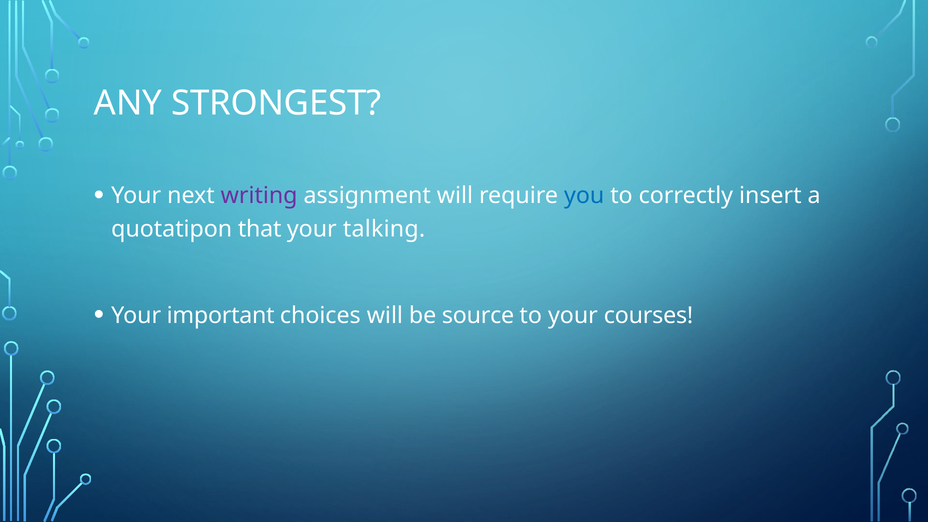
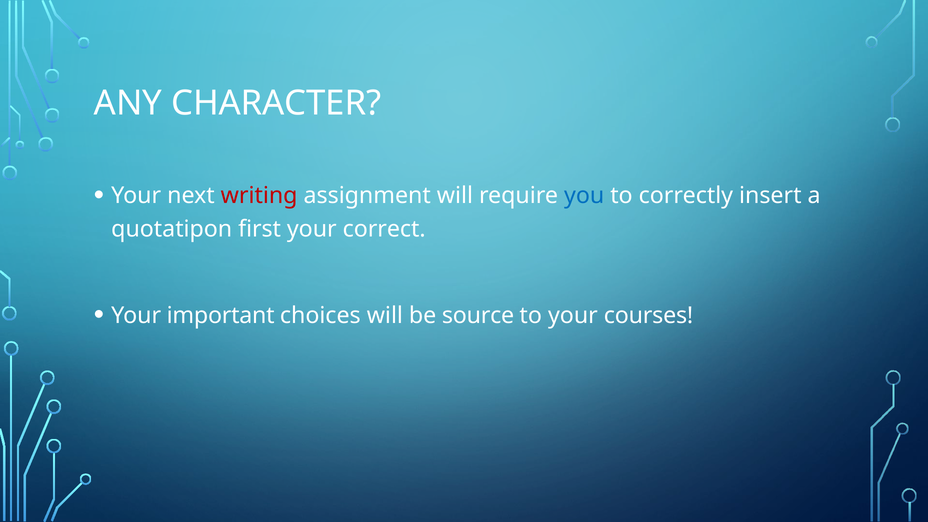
STRONGEST: STRONGEST -> CHARACTER
writing colour: purple -> red
that: that -> first
talking: talking -> correct
